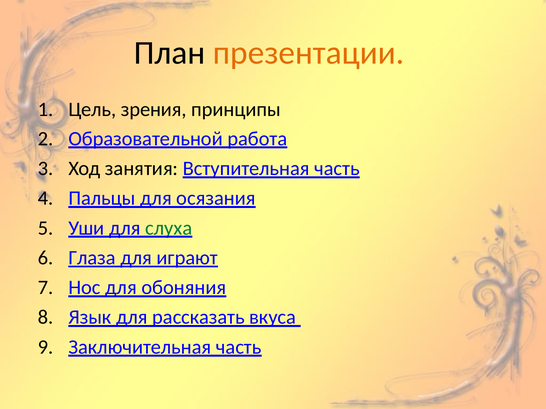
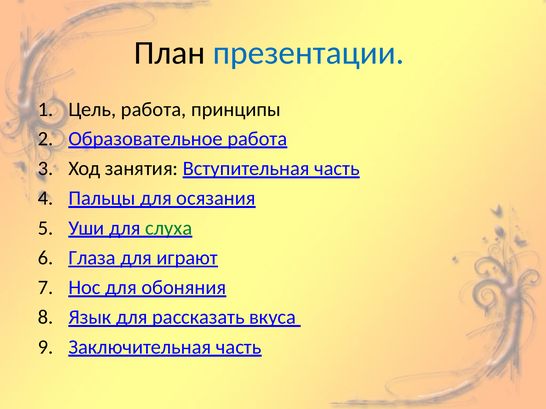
презентации colour: orange -> blue
Цель зрения: зрения -> работа
Образовательной: Образовательной -> Образовательное
